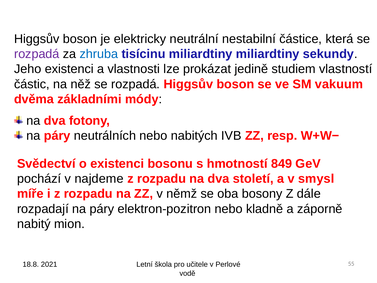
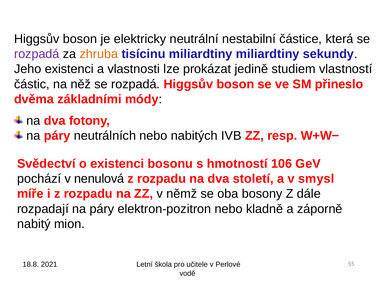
zhruba colour: blue -> orange
vakuum: vakuum -> přineslo
849: 849 -> 106
najdeme: najdeme -> nenulová
